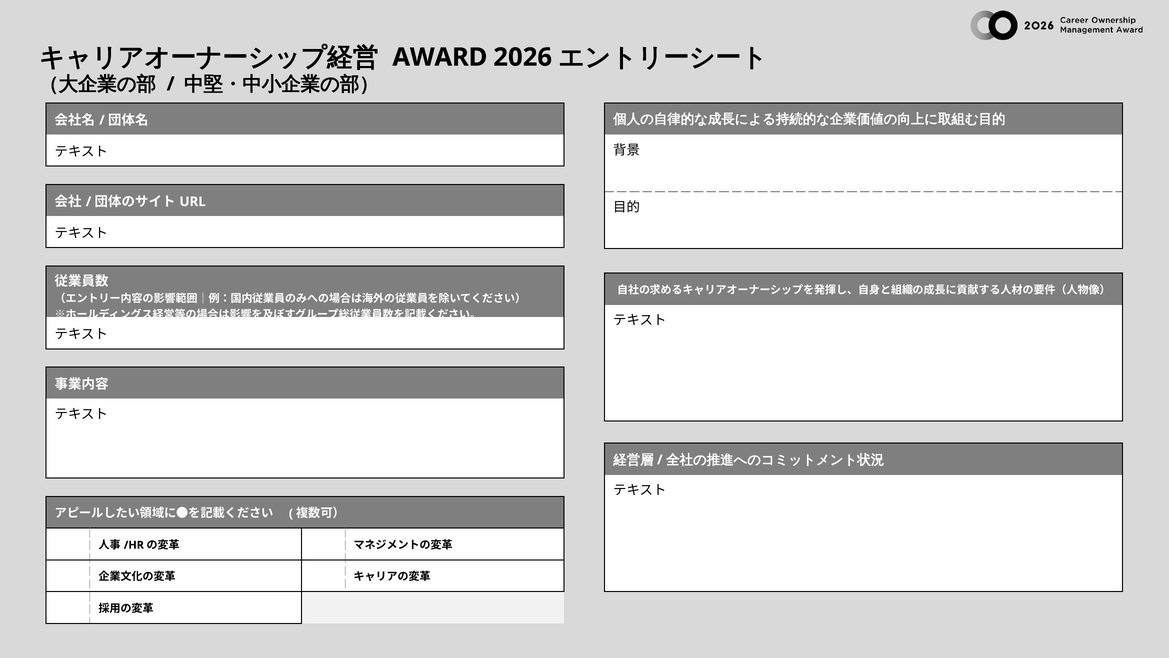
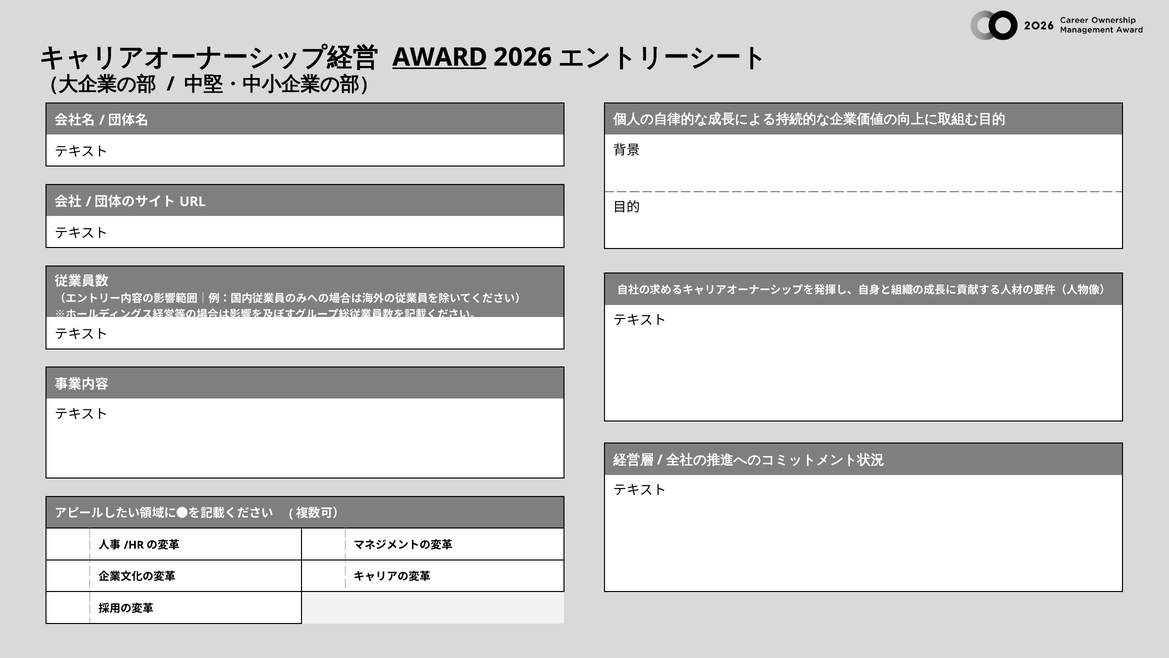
AWARD underline: none -> present
